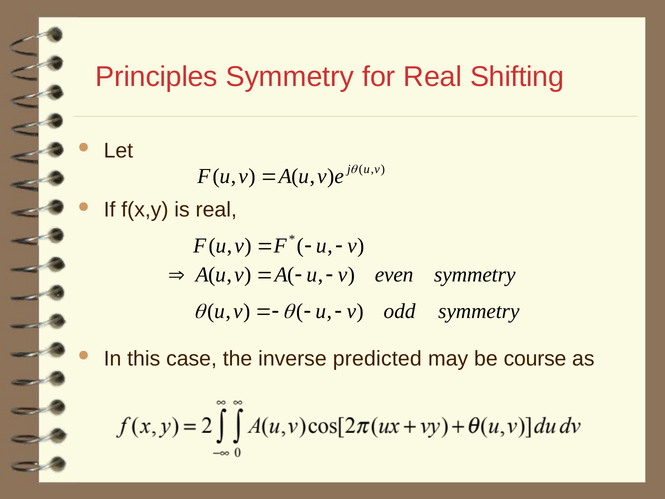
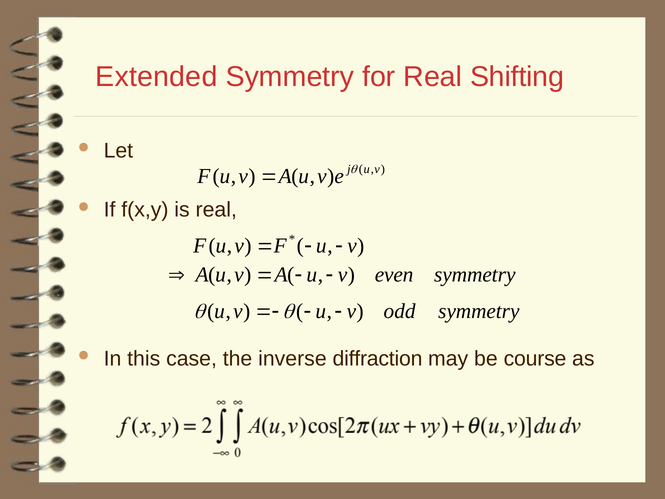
Principles: Principles -> Extended
predicted: predicted -> diffraction
